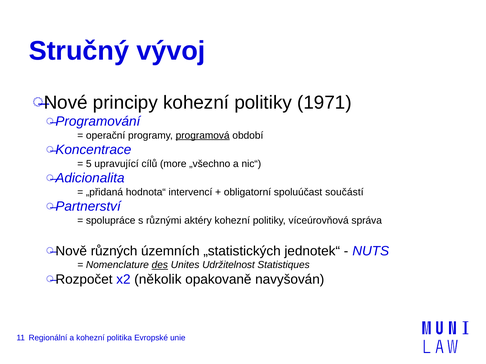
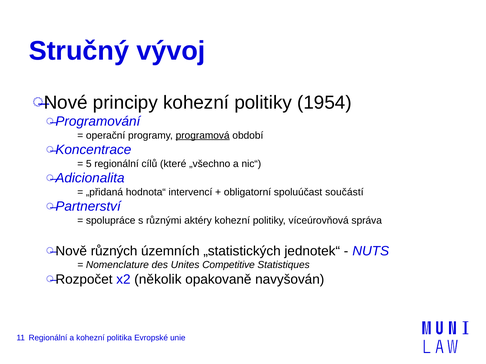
1971: 1971 -> 1954
5 upravující: upravující -> regionální
more: more -> které
des underline: present -> none
Udržitelnost: Udržitelnost -> Competitive
